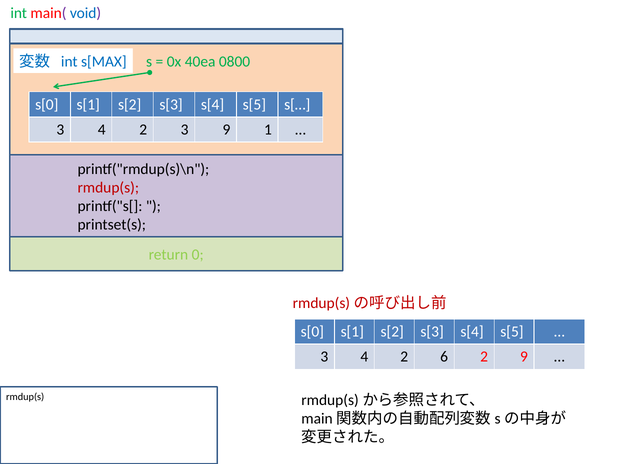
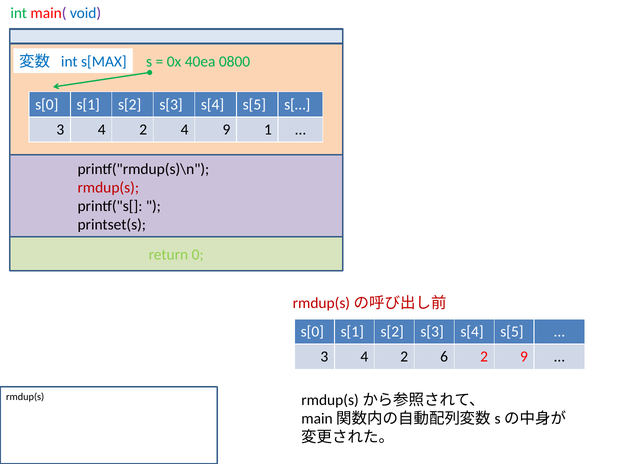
3 at (185, 129): 3 -> 4
